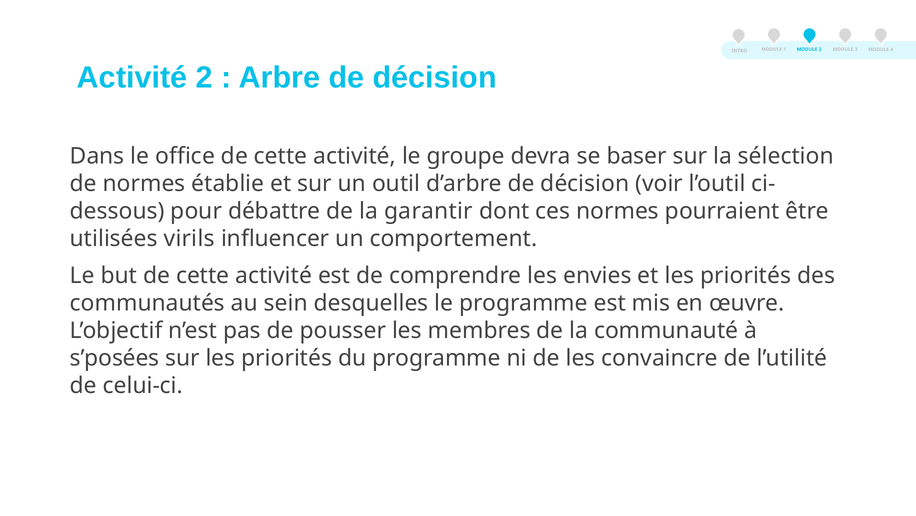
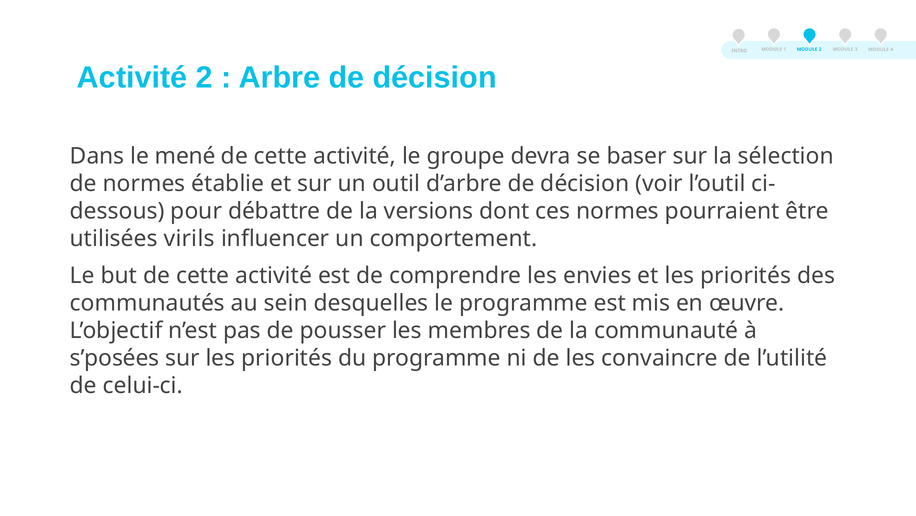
office: office -> mené
garantir: garantir -> versions
